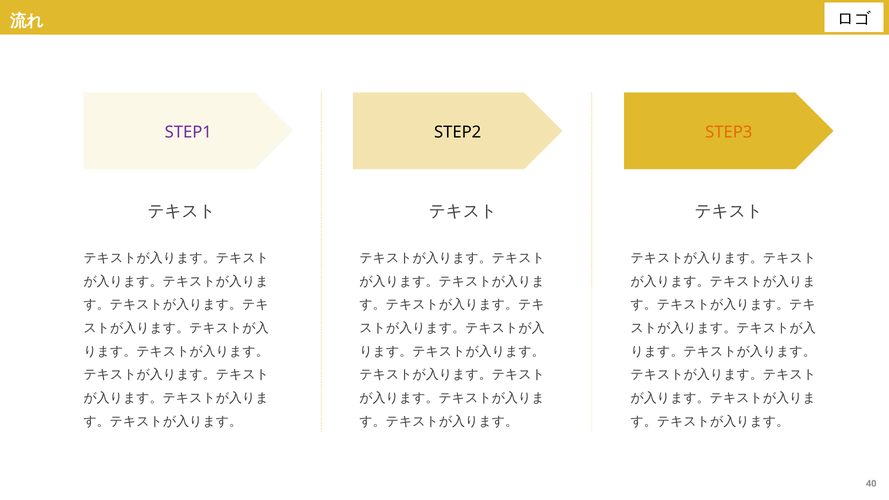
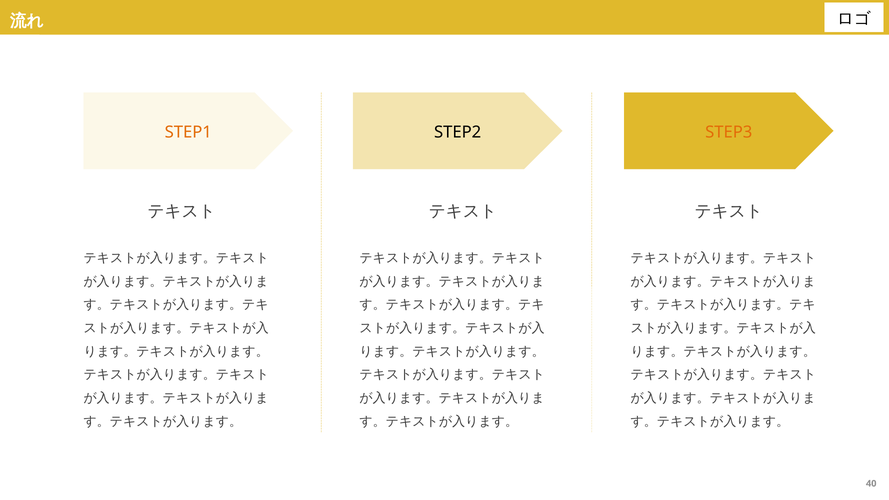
STEP1 colour: purple -> orange
